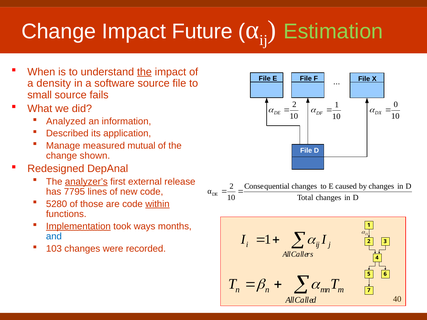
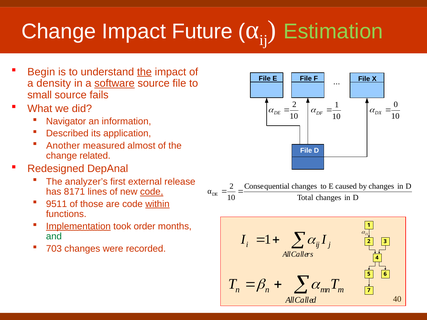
When: When -> Begin
software underline: none -> present
Analyzed: Analyzed -> Navigator
Manage: Manage -> Another
mutual: mutual -> almost
shown: shown -> related
analyzer’s underline: present -> none
7795: 7795 -> 8171
code at (152, 192) underline: none -> present
5280: 5280 -> 9511
ways: ways -> order
and colour: blue -> green
103: 103 -> 703
